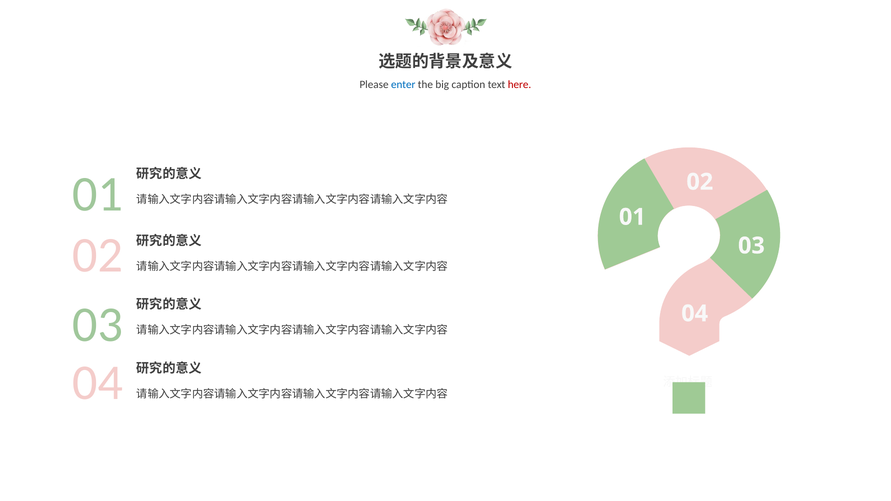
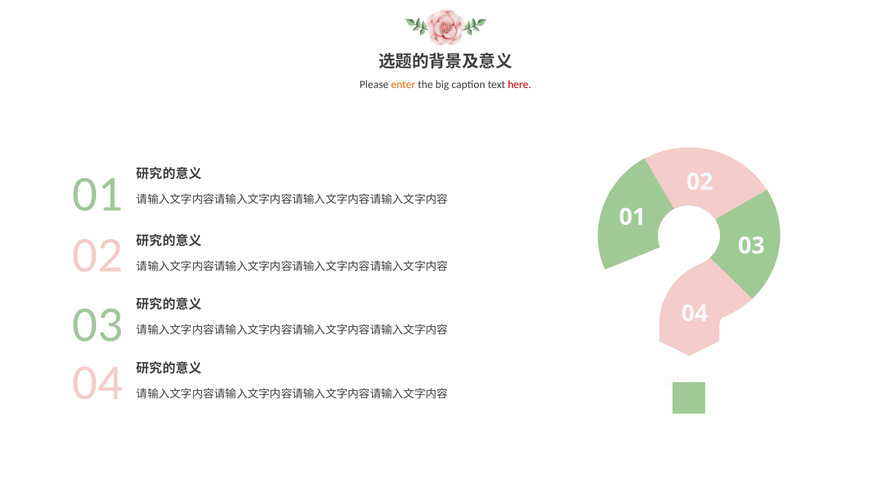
enter colour: blue -> orange
